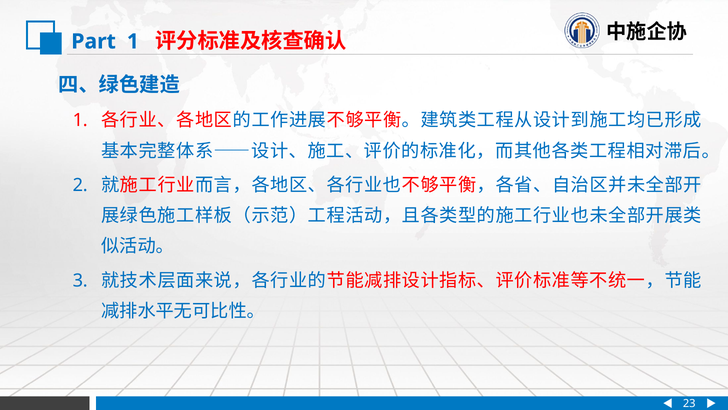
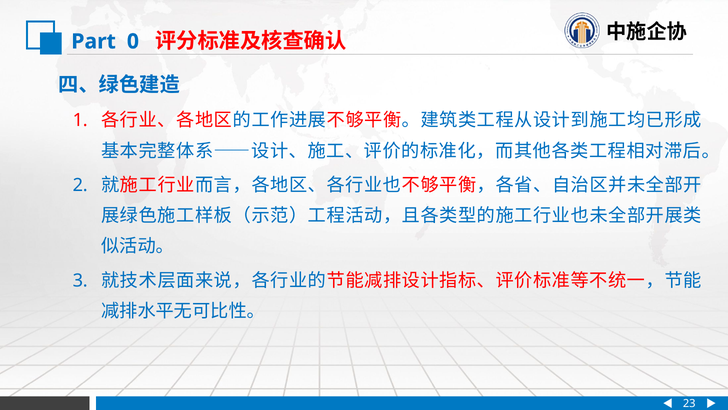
Part 1: 1 -> 0
